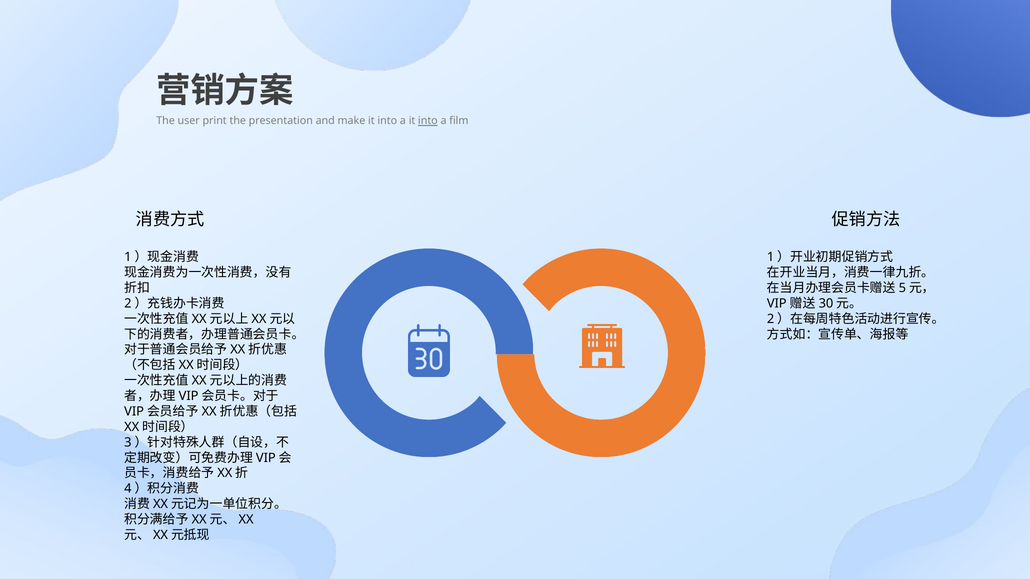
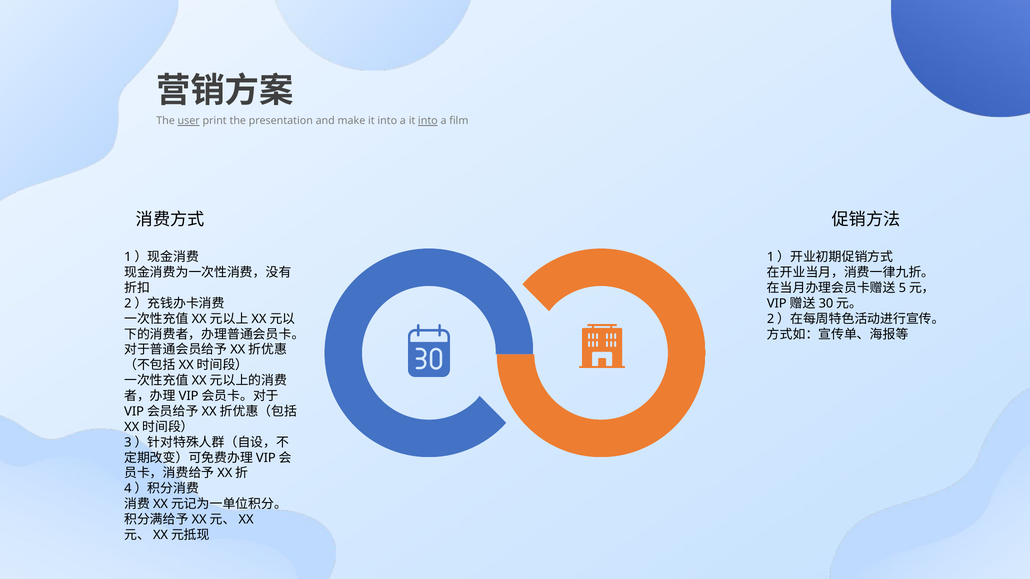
user underline: none -> present
